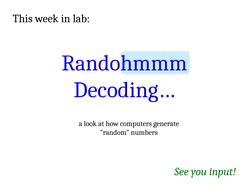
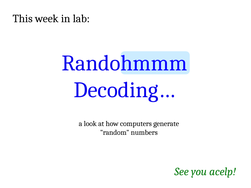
input: input -> acelp
